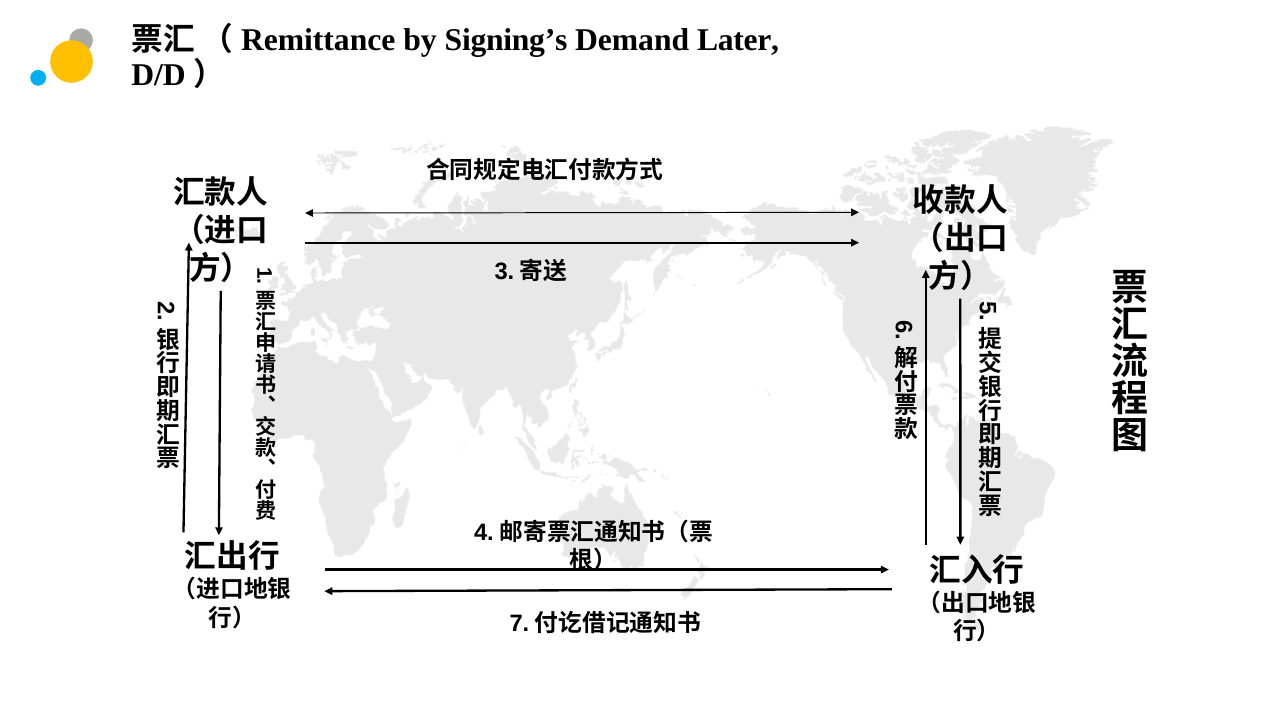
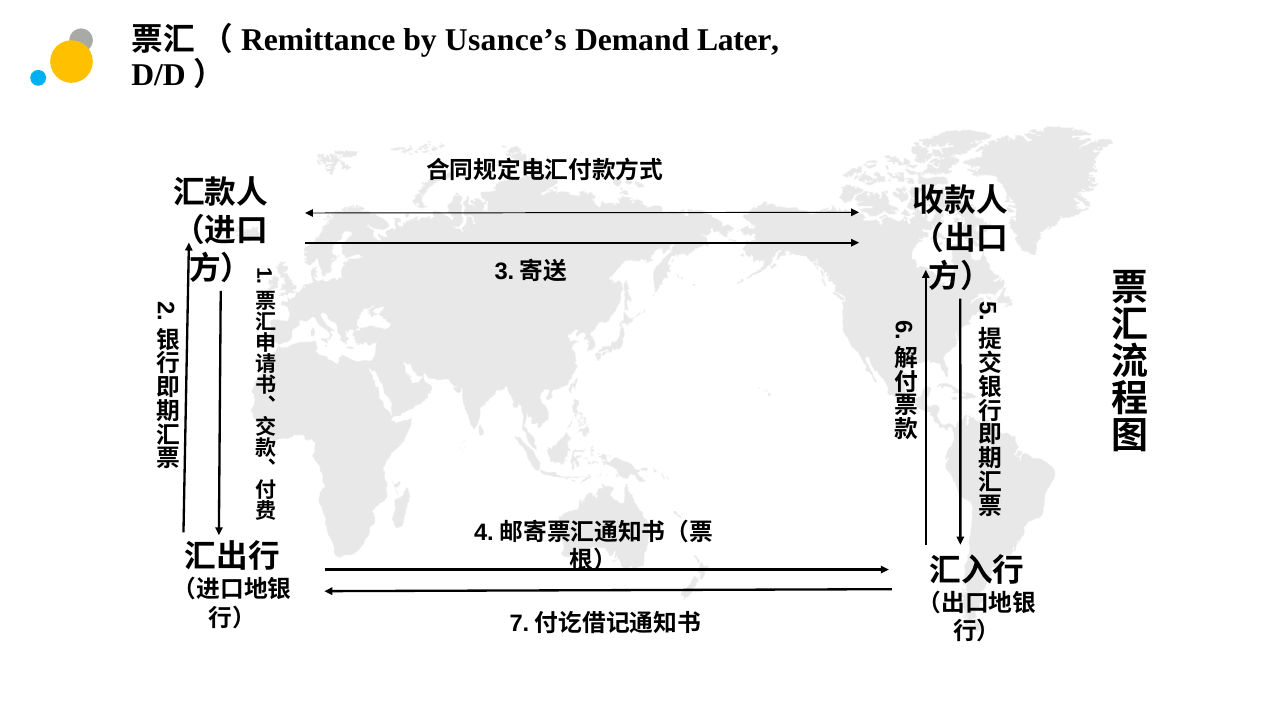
Signing’s: Signing’s -> Usance’s
